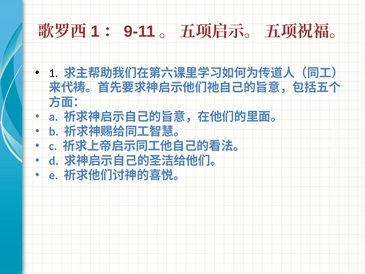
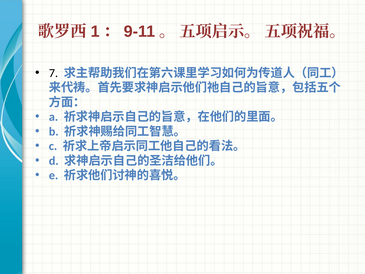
1 at (53, 73): 1 -> 7
